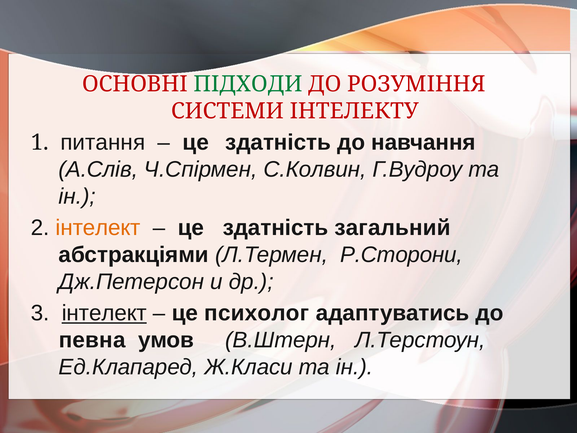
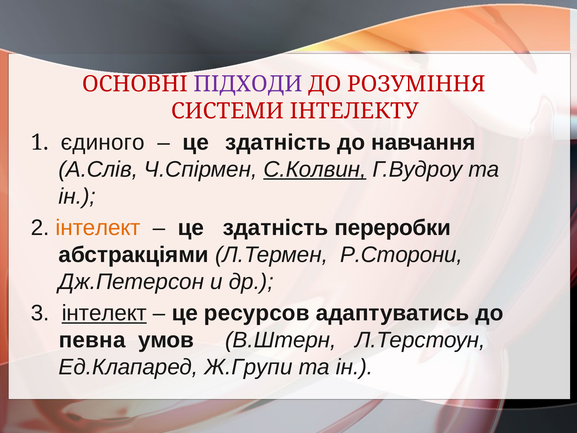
ПІДХОДИ colour: green -> purple
питання: питання -> єдиного
С.Колвин underline: none -> present
загальний: загальний -> переробки
психолог: психолог -> ресурсов
Ж.Класи: Ж.Класи -> Ж.Групи
